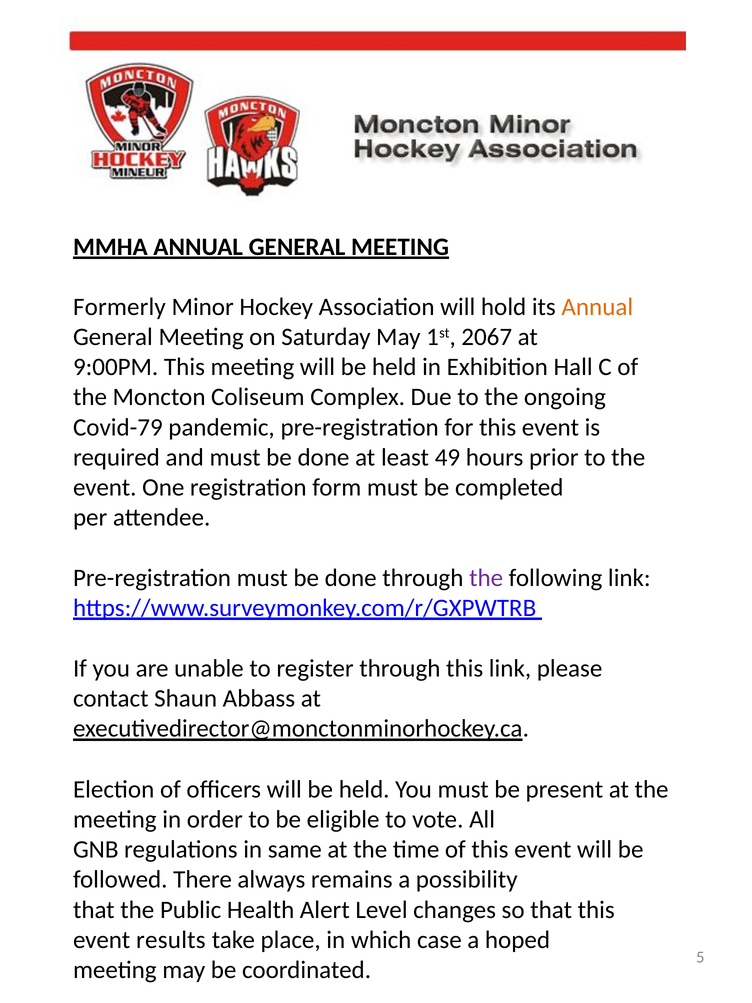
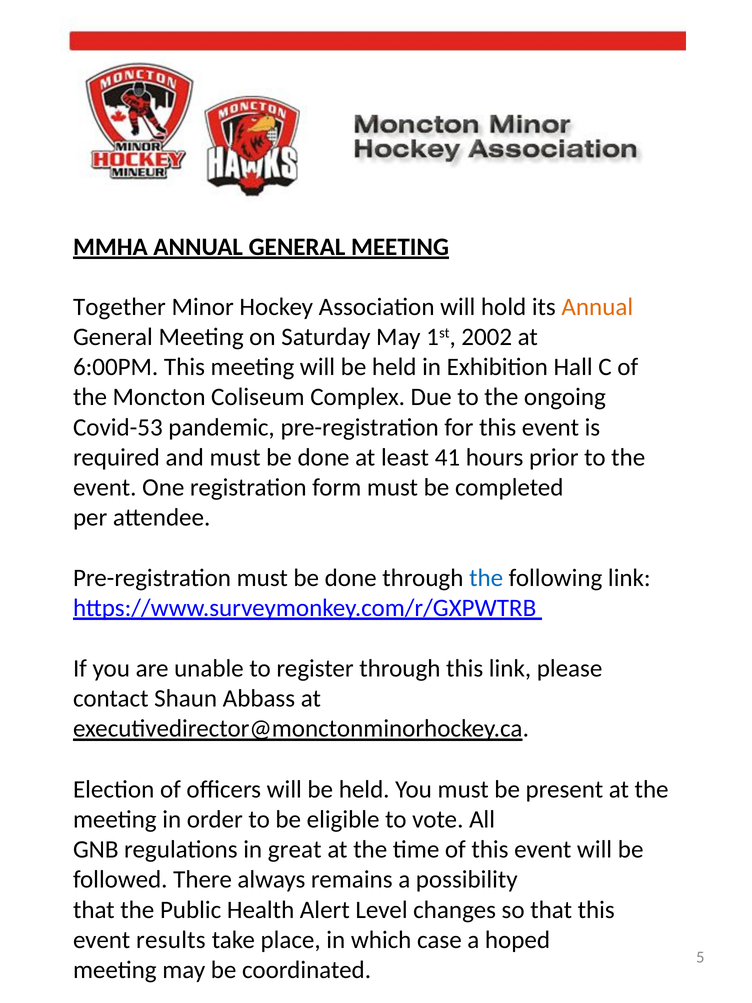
Formerly: Formerly -> Together
2067: 2067 -> 2002
9:00PM: 9:00PM -> 6:00PM
Covid-79: Covid-79 -> Covid-53
49: 49 -> 41
the at (486, 578) colour: purple -> blue
same: same -> great
